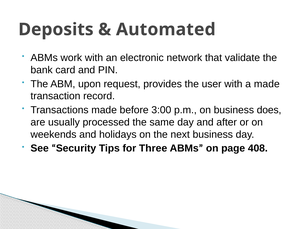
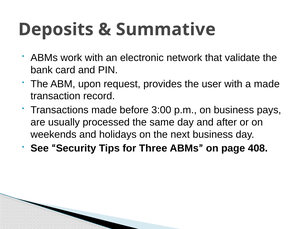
Automated: Automated -> Summative
does: does -> pays
